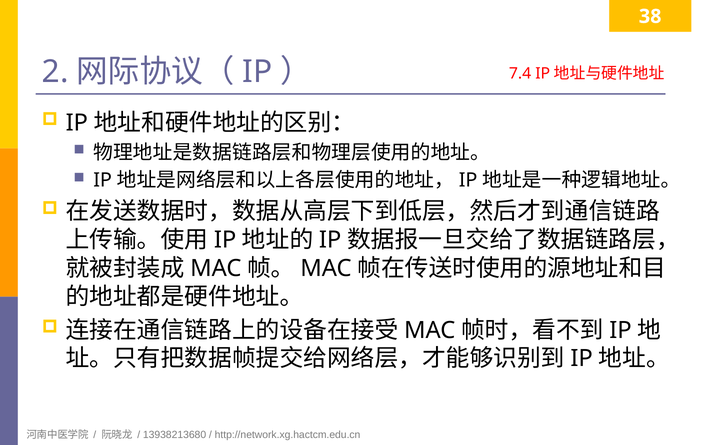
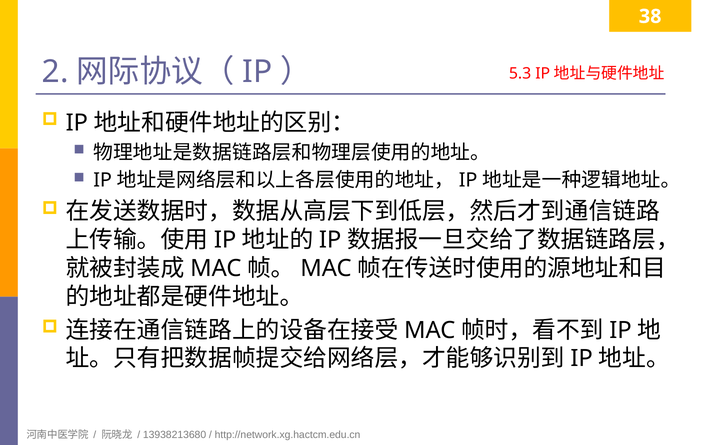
7.4: 7.4 -> 5.3
